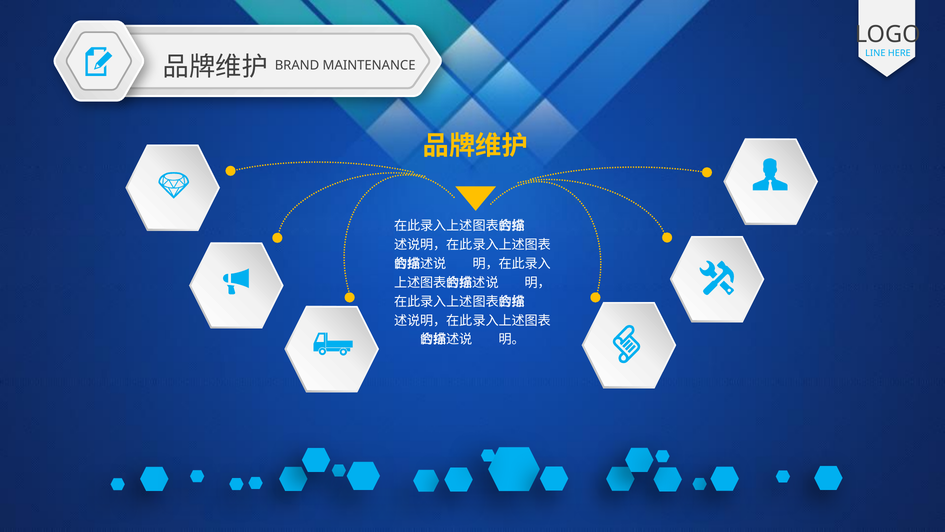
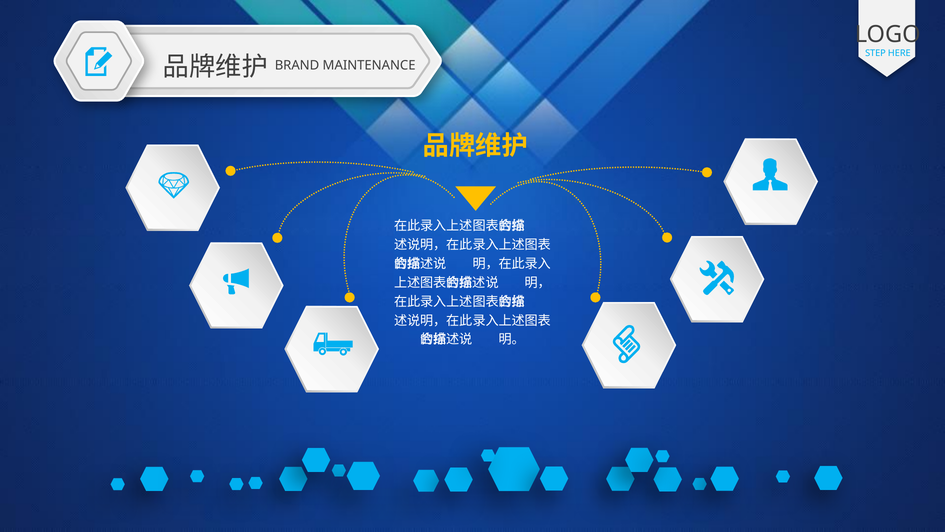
LINE: LINE -> STEP
